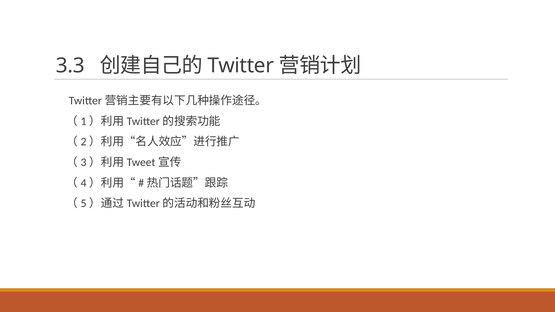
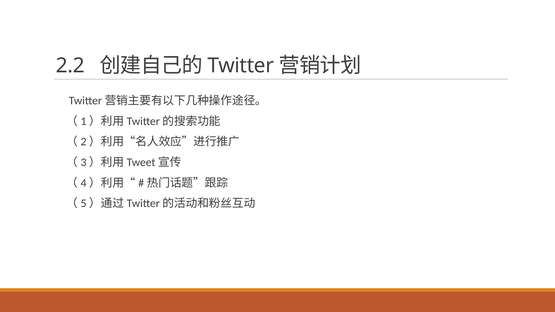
3.3: 3.3 -> 2.2
